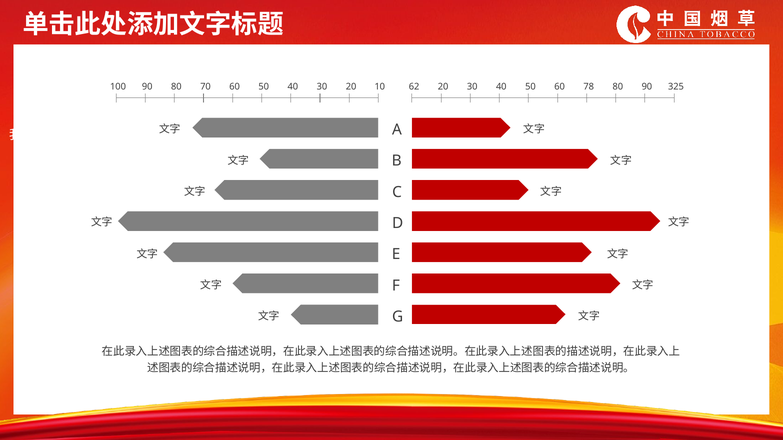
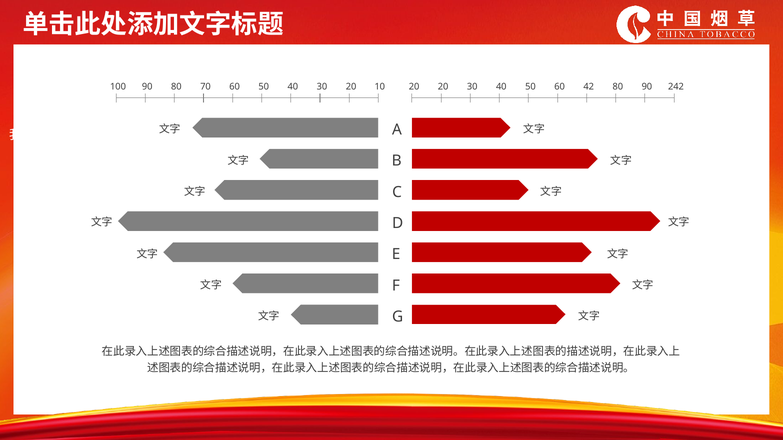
100 62: 62 -> 20
78: 78 -> 42
325: 325 -> 242
